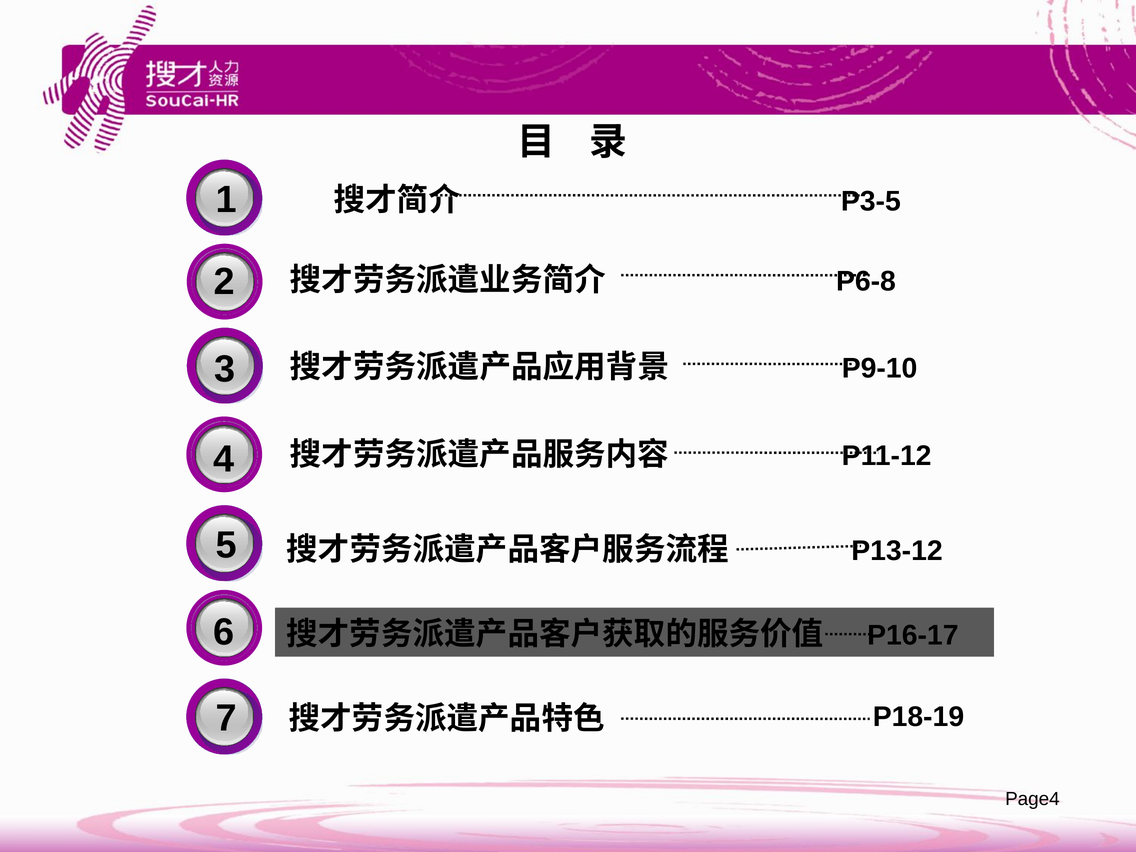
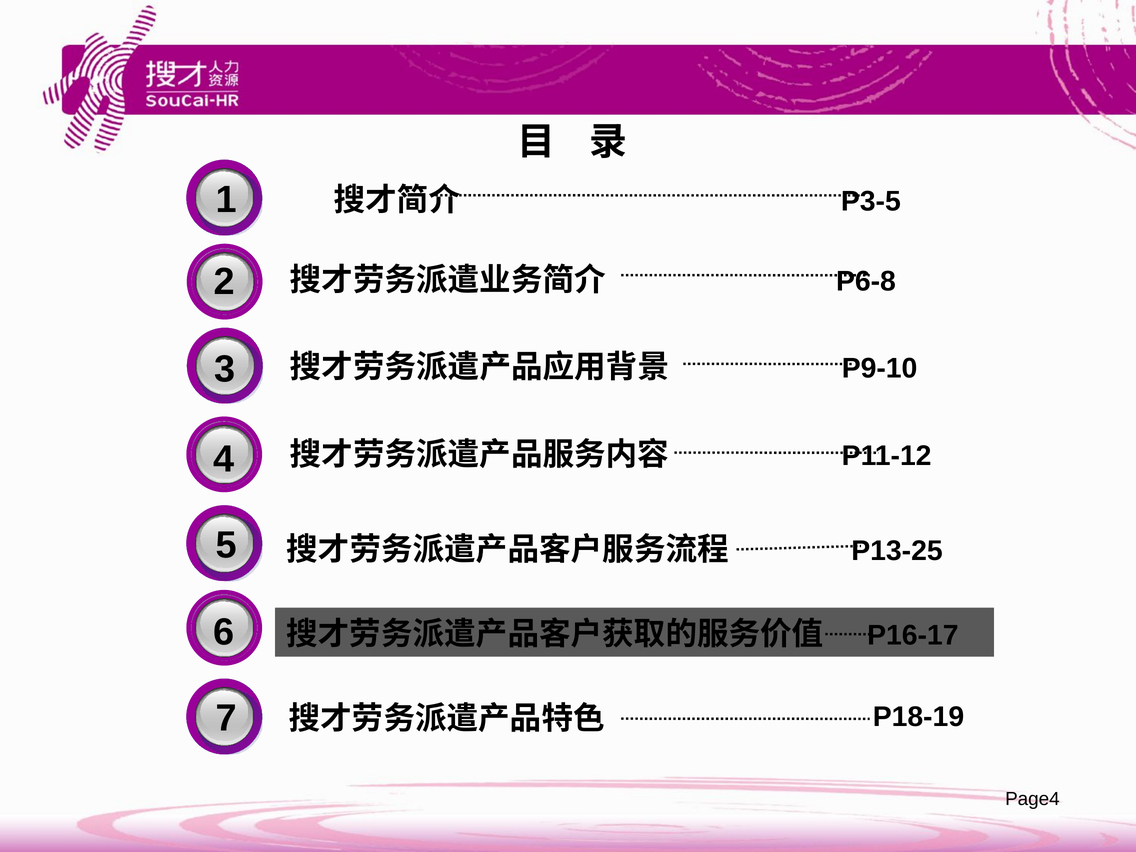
P13-12: P13-12 -> P13-25
